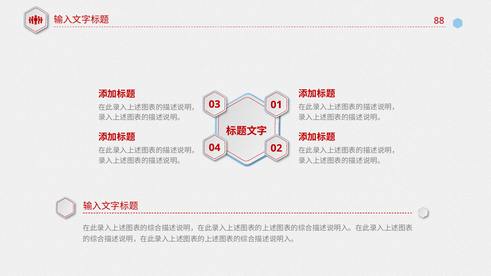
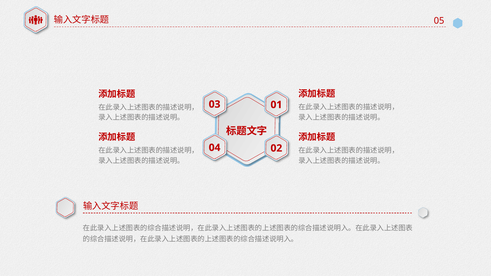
88: 88 -> 05
